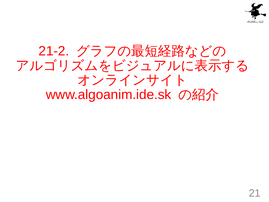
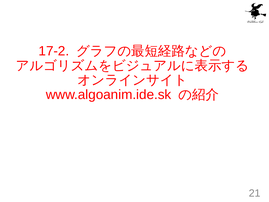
21-2: 21-2 -> 17-2
